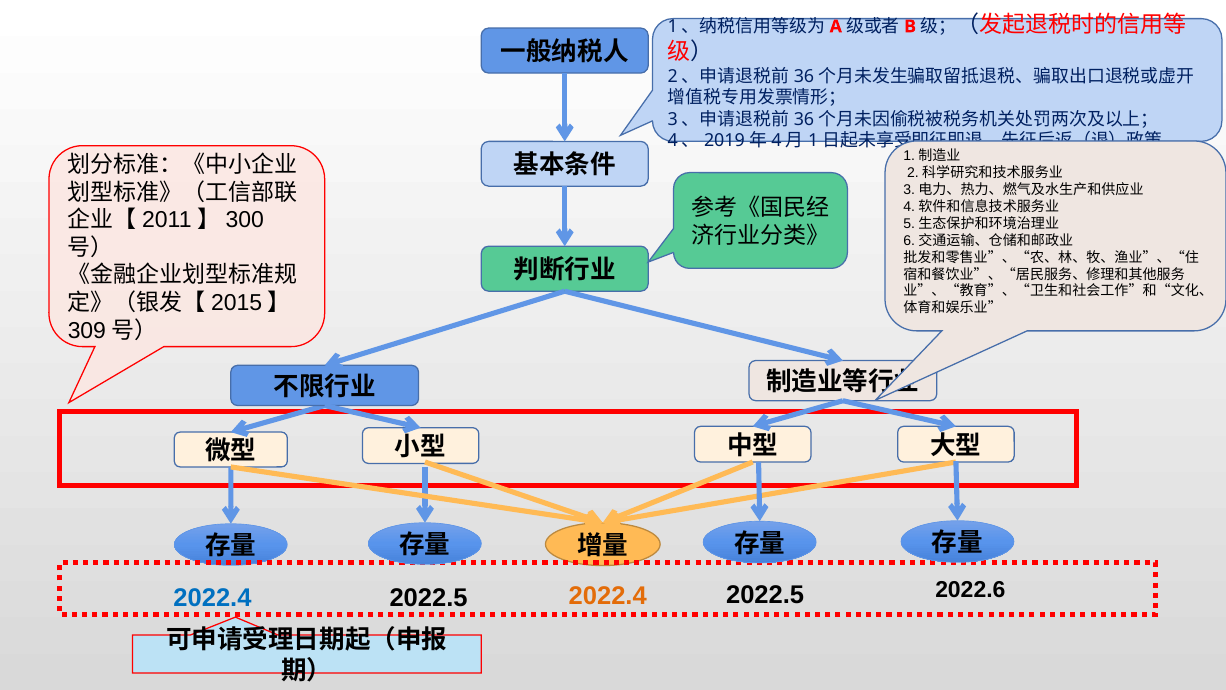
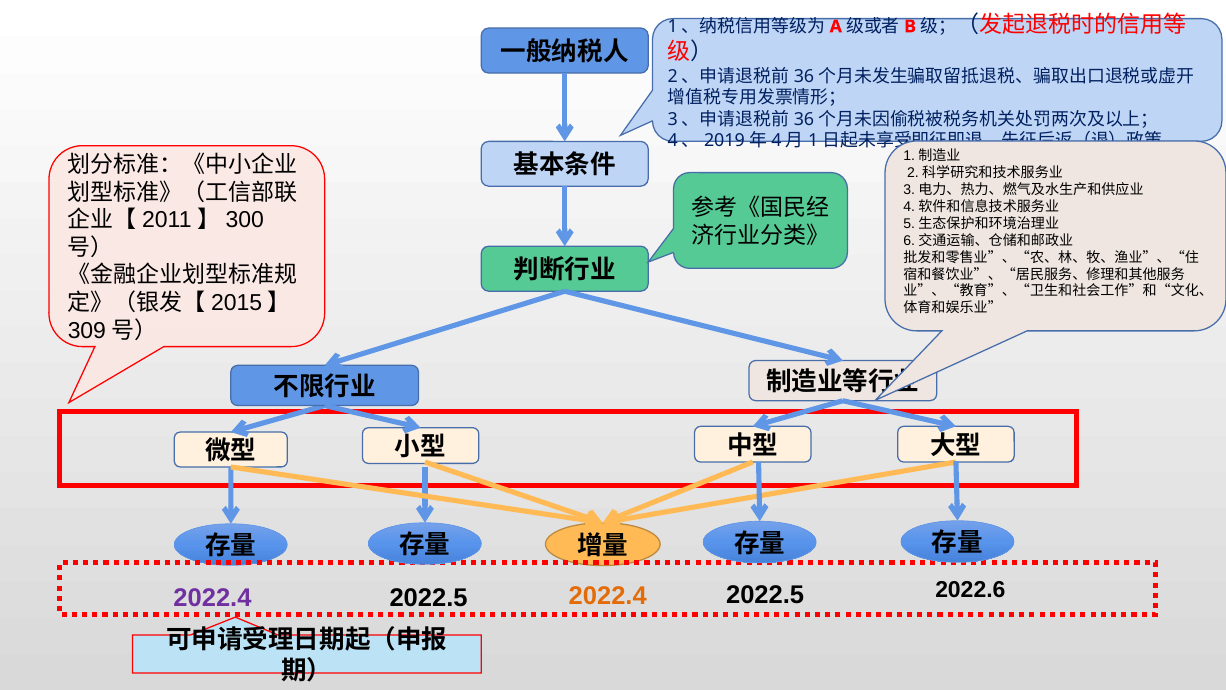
2022.4 at (212, 598) colour: blue -> purple
